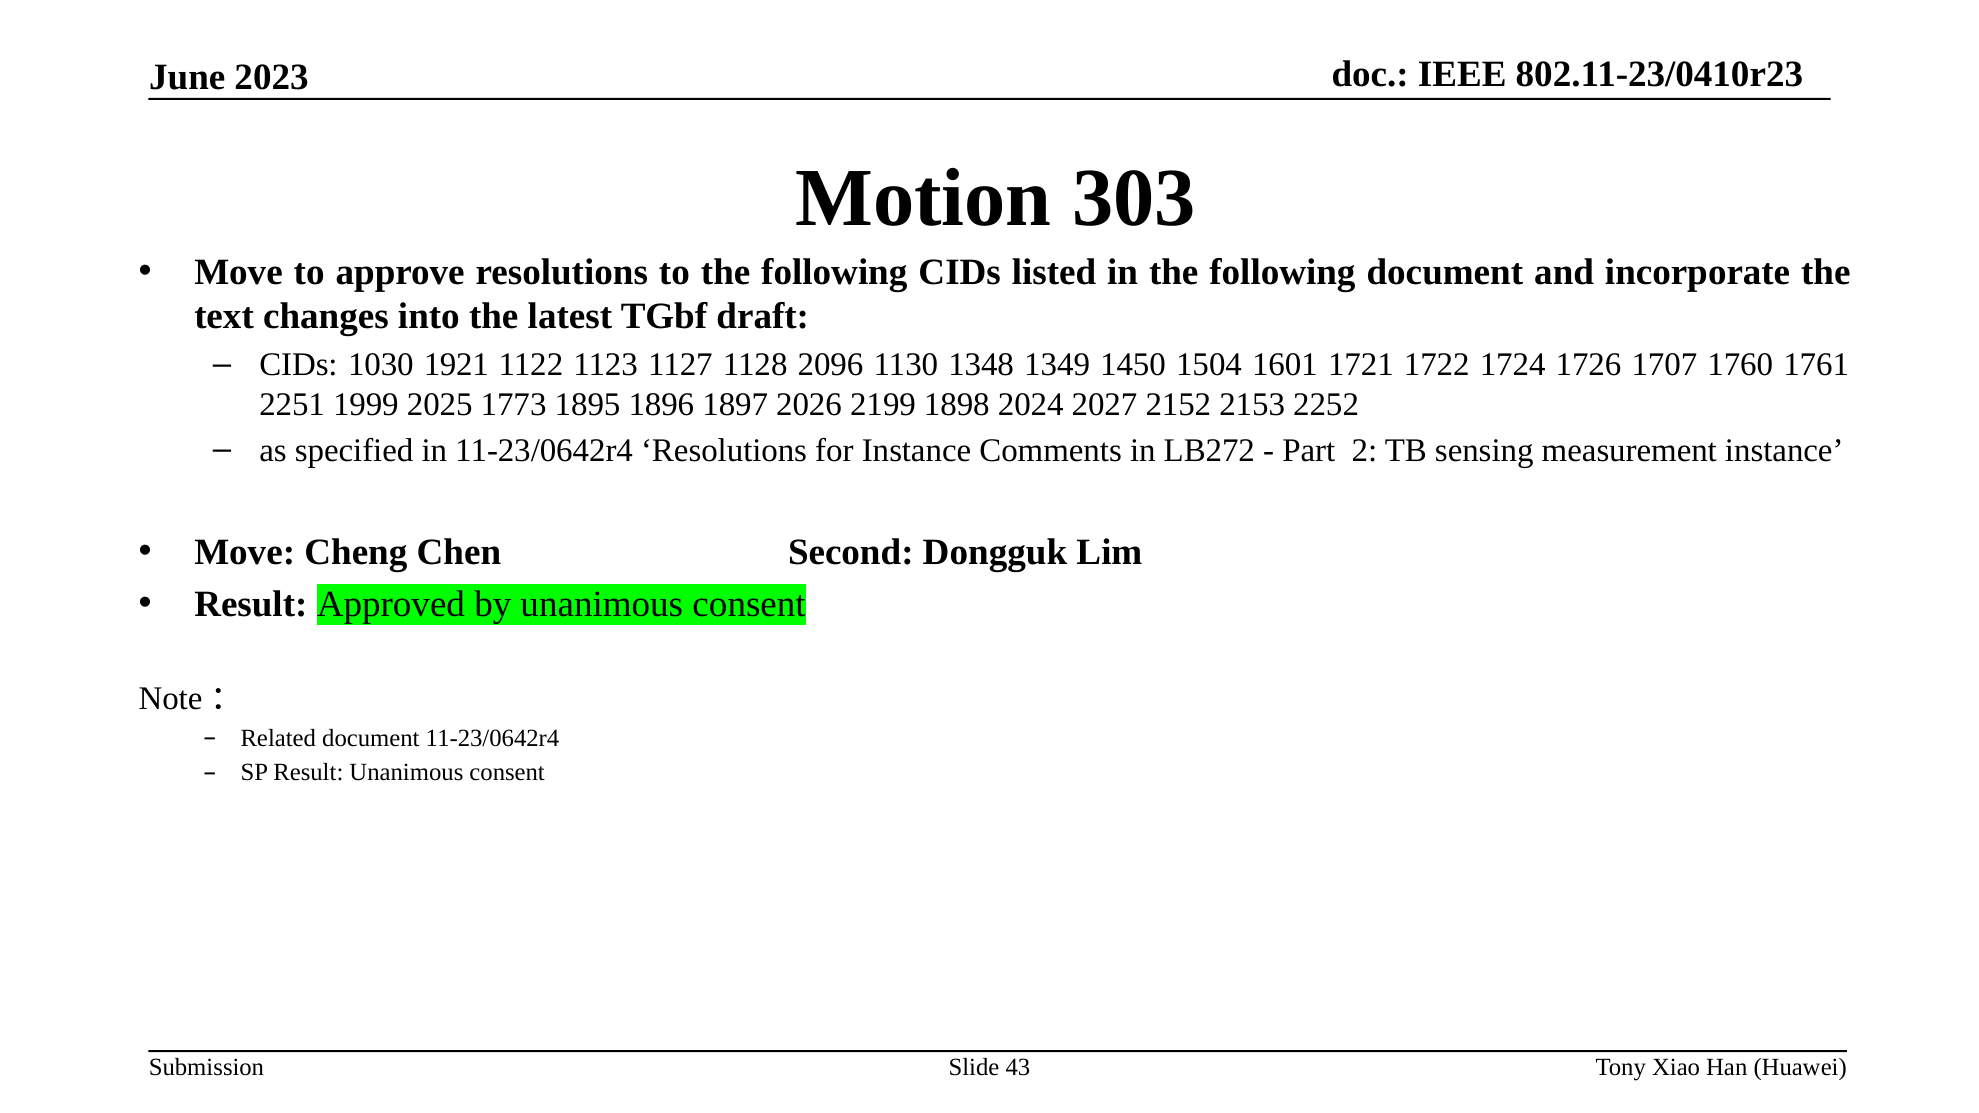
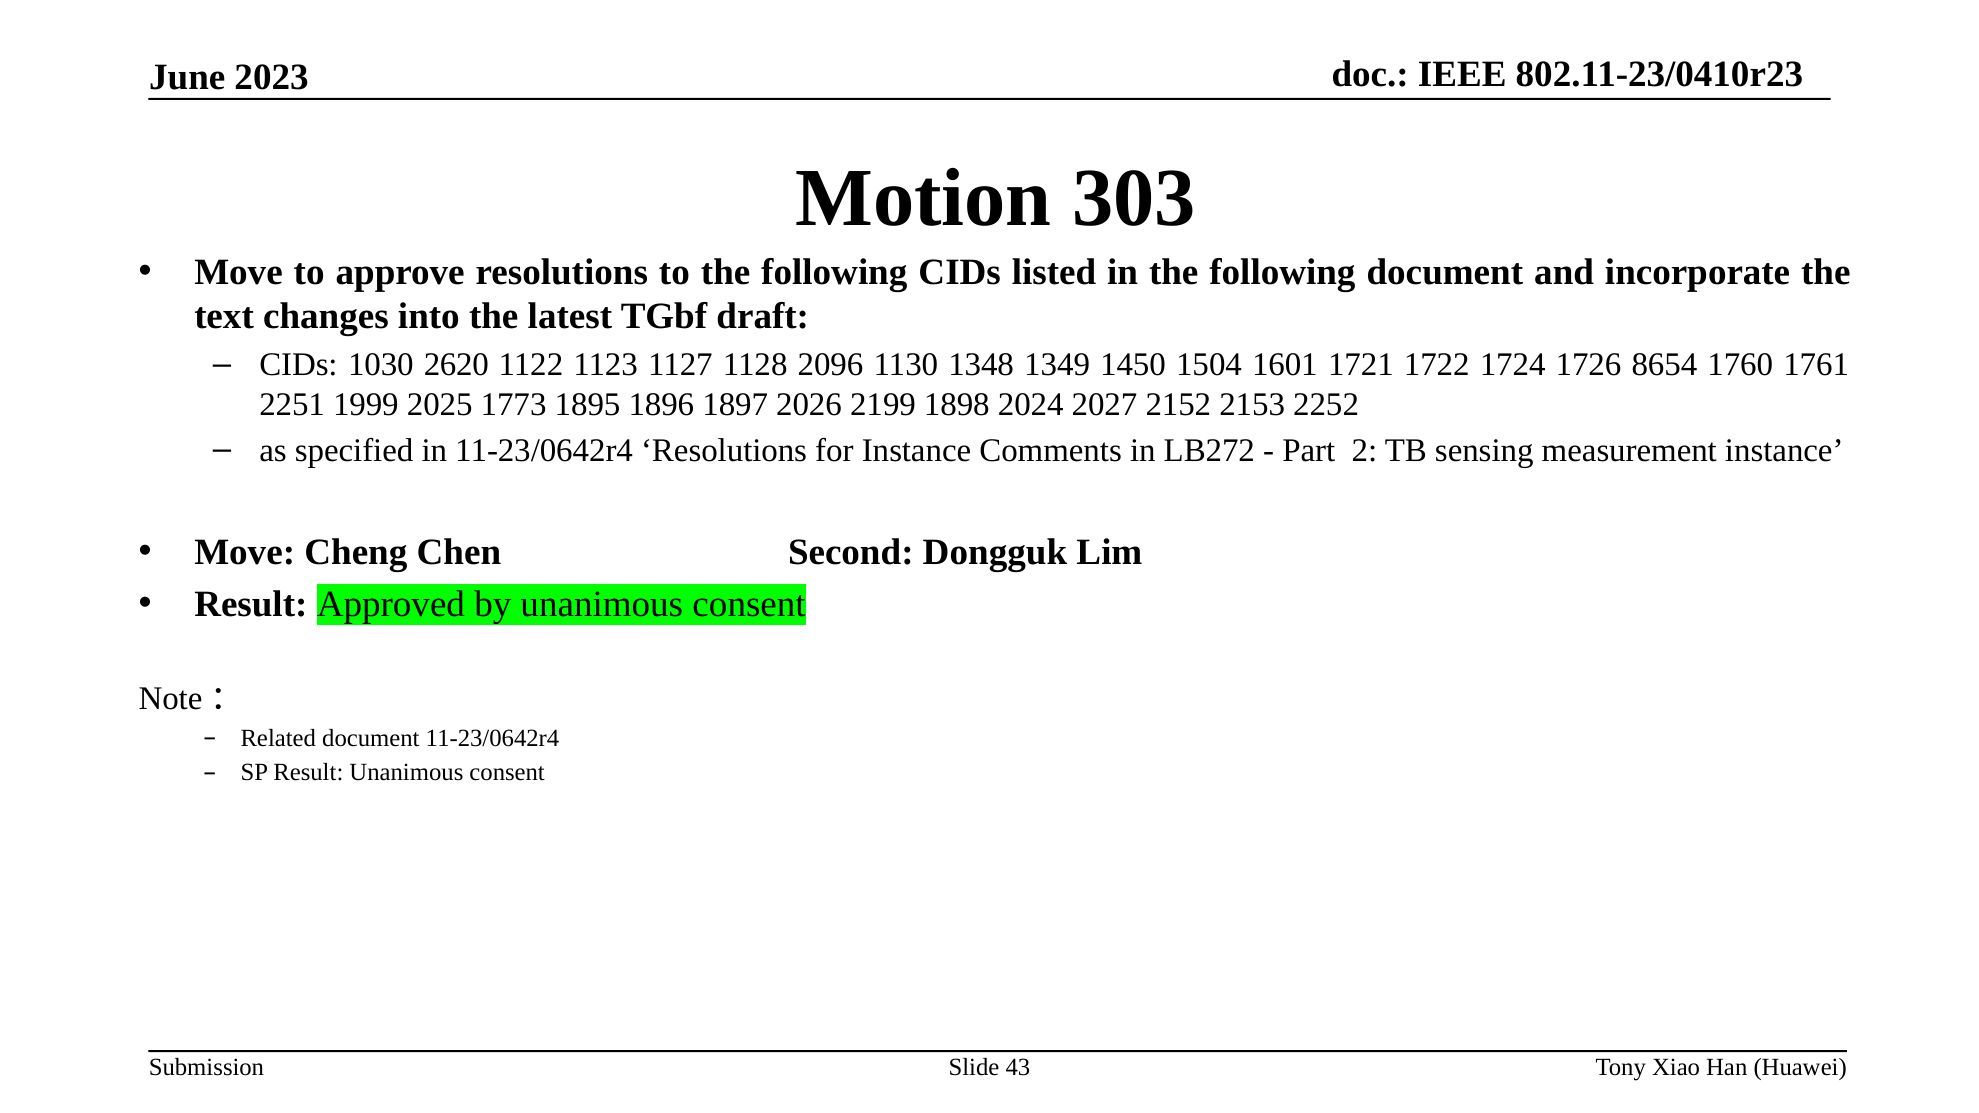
1921: 1921 -> 2620
1707: 1707 -> 8654
